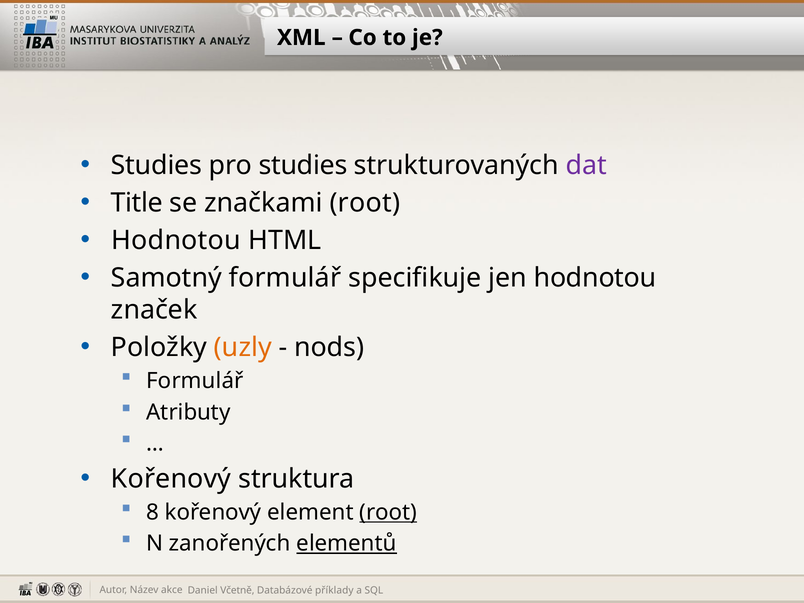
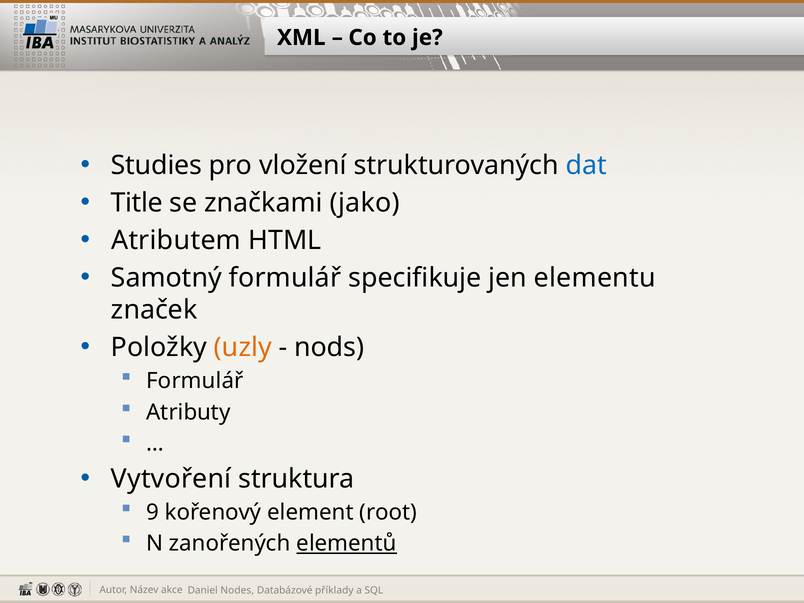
pro studies: studies -> vložení
dat colour: purple -> blue
značkami root: root -> jako
Hodnotou at (176, 240): Hodnotou -> Atributem
jen hodnotou: hodnotou -> elementu
Kořenový at (171, 479): Kořenový -> Vytvoření
8: 8 -> 9
root at (388, 512) underline: present -> none
Včetně: Včetně -> Nodes
